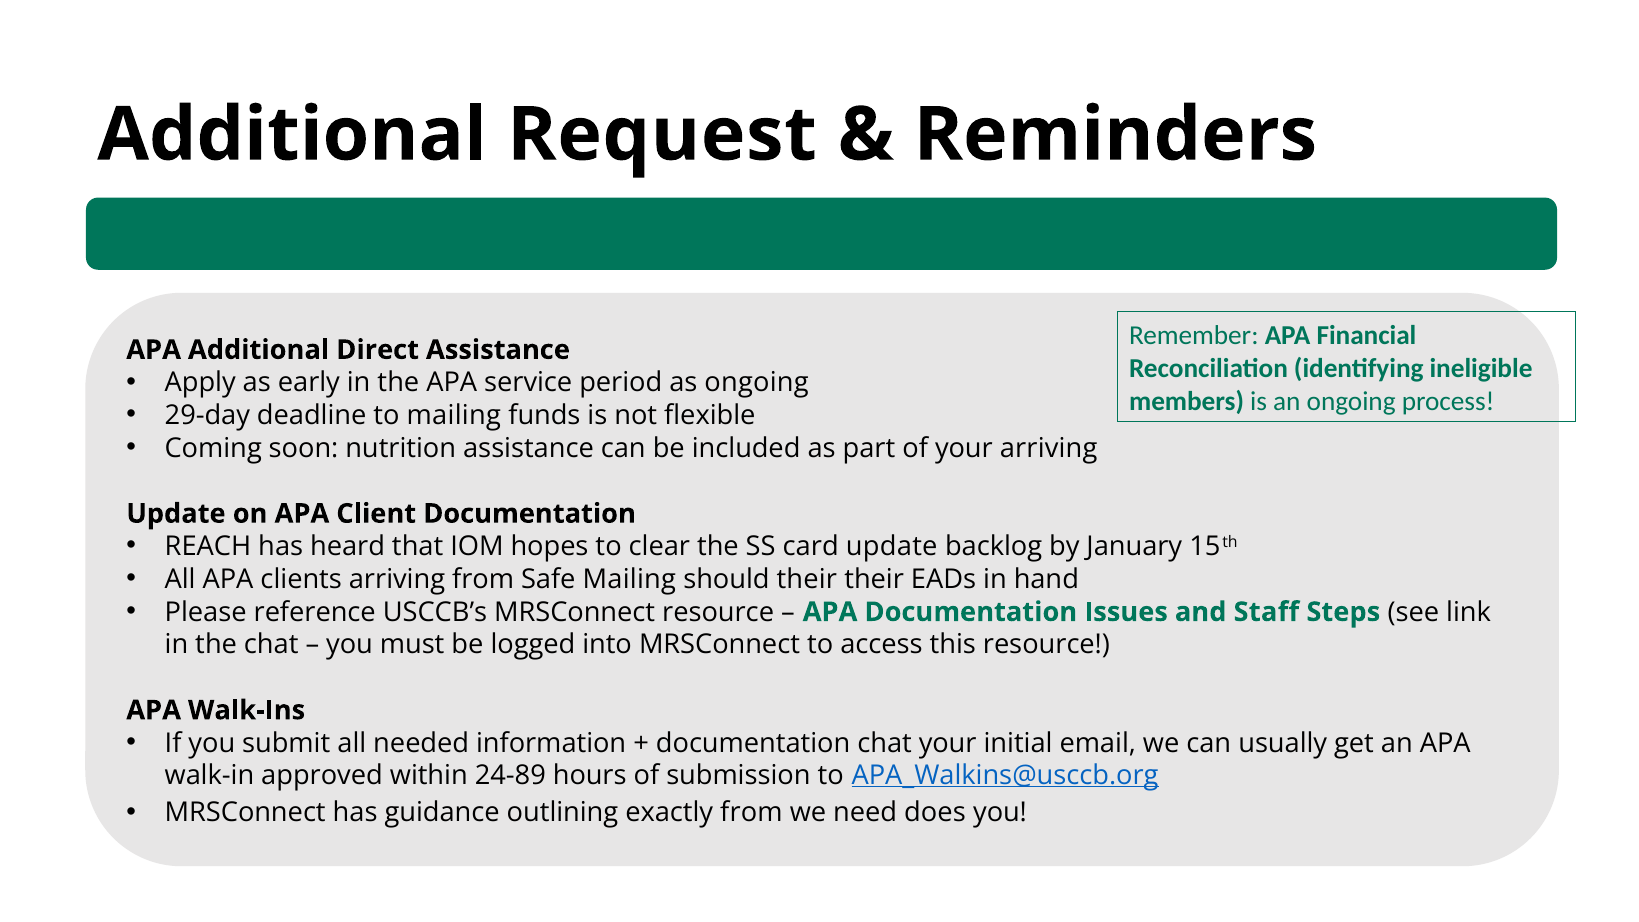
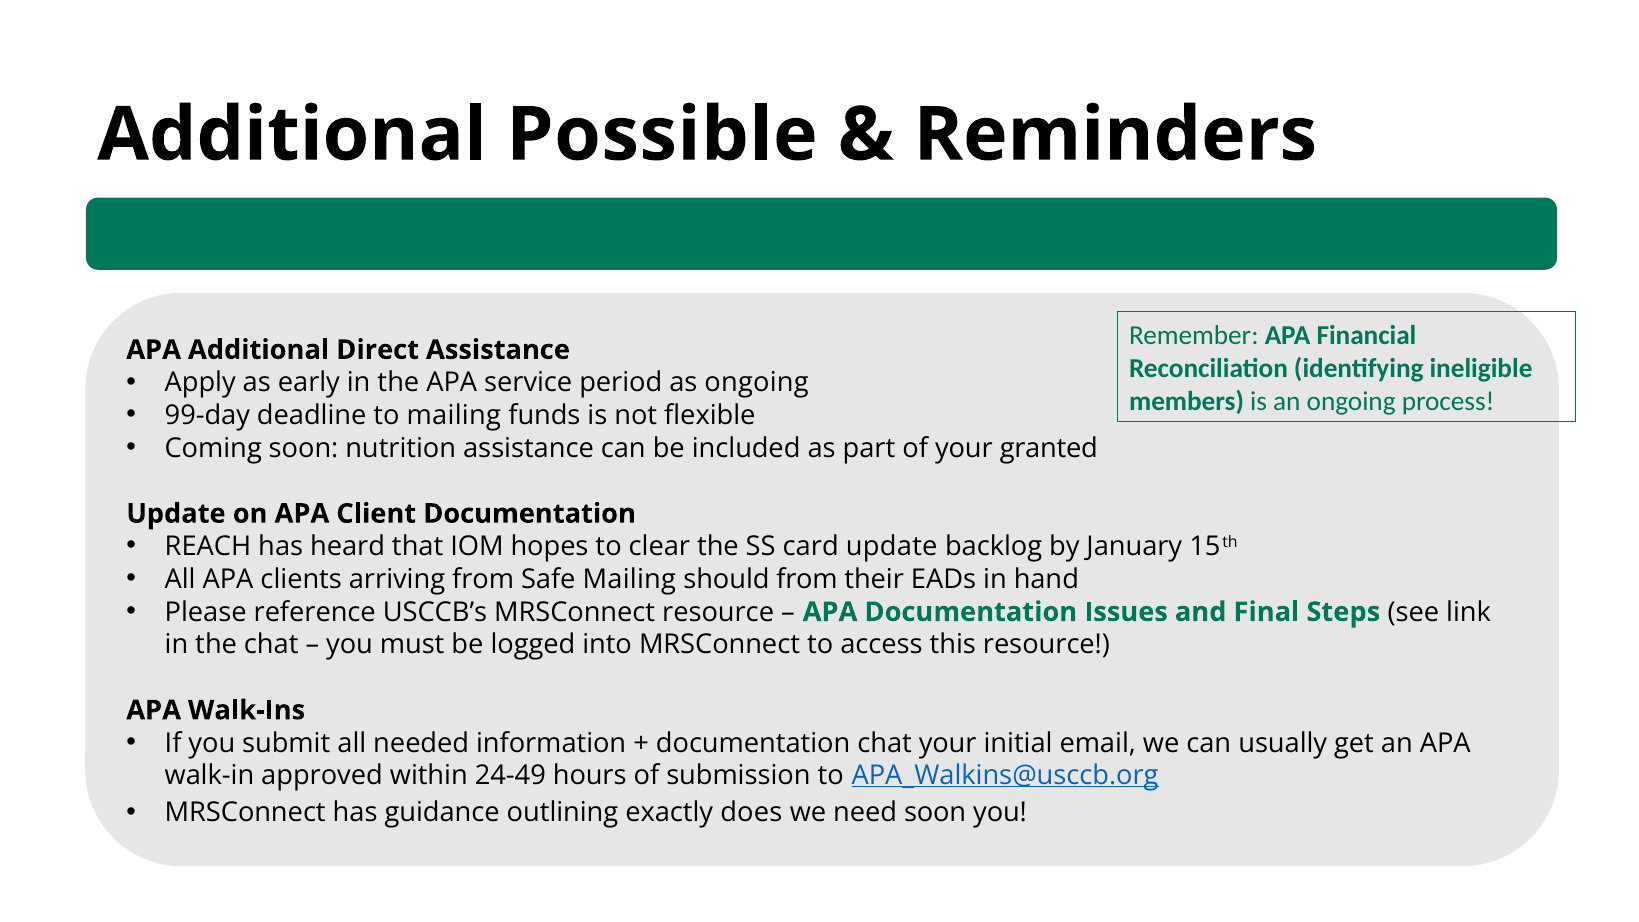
Request: Request -> Possible
29-day: 29-day -> 99-day
your arriving: arriving -> granted
should their: their -> from
Staff: Staff -> Final
24-89: 24-89 -> 24-49
exactly from: from -> does
need does: does -> soon
